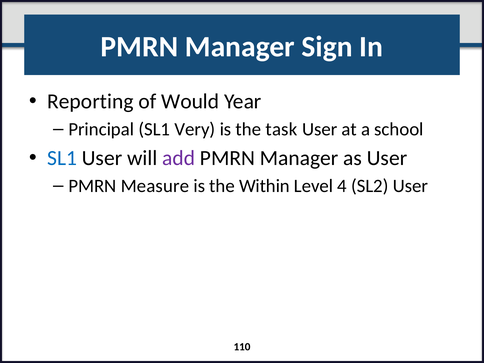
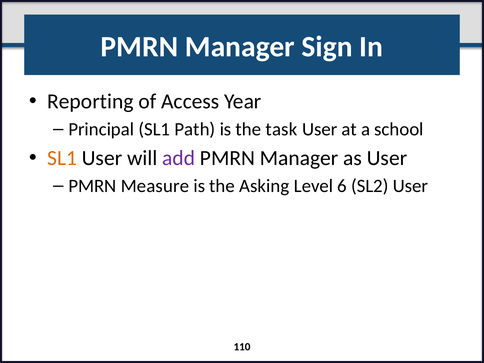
Would: Would -> Access
Very: Very -> Path
SL1 at (62, 158) colour: blue -> orange
Within: Within -> Asking
4: 4 -> 6
